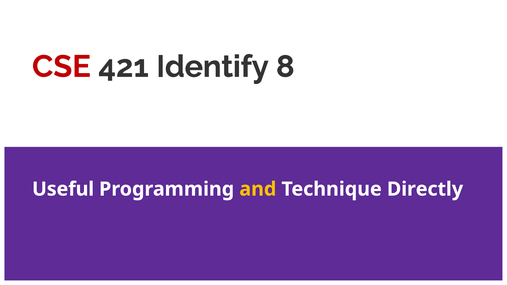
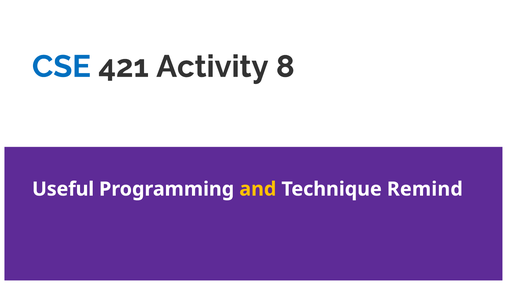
CSE colour: red -> blue
Identify: Identify -> Activity
Directly: Directly -> Remind
